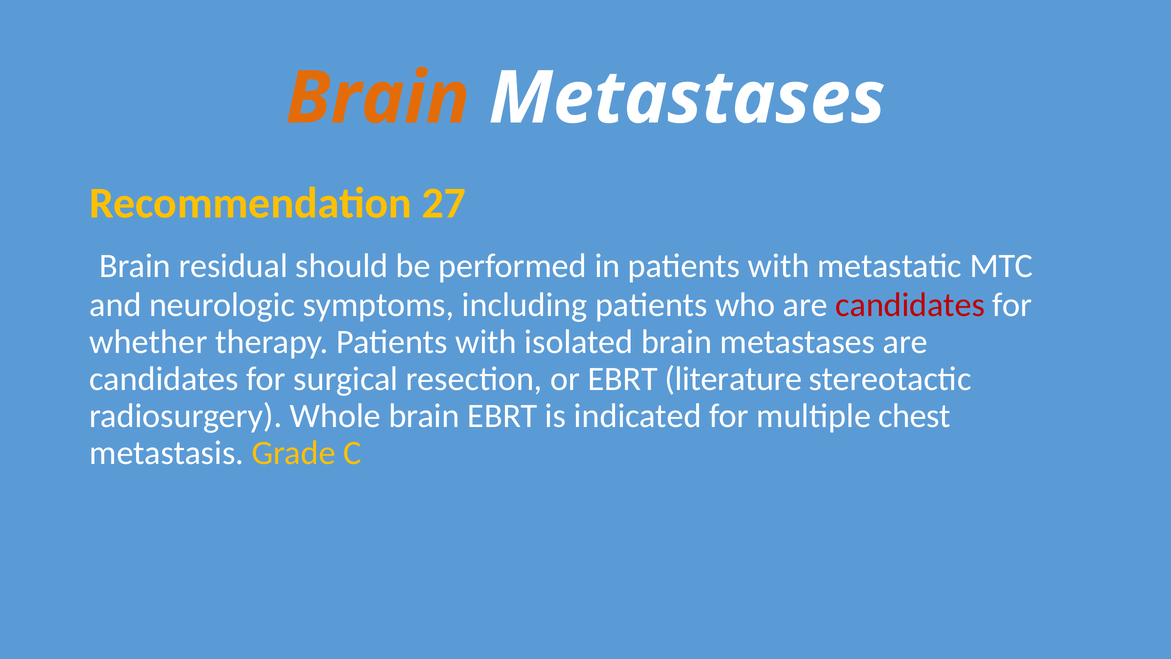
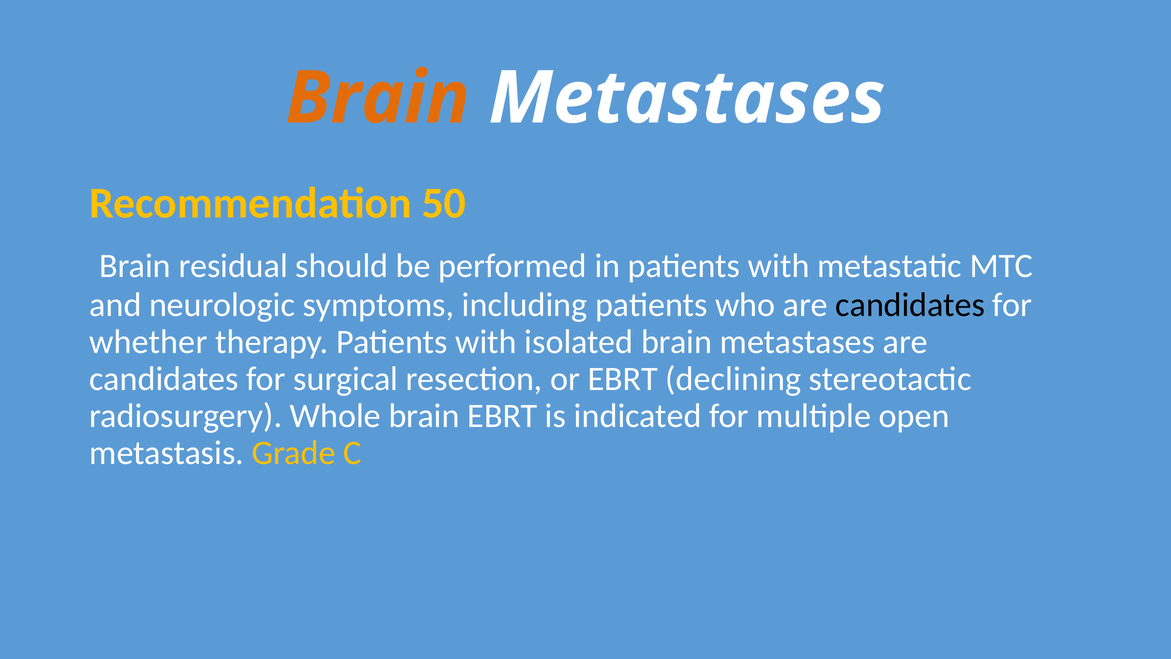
27: 27 -> 50
candidates at (910, 305) colour: red -> black
literature: literature -> declining
chest: chest -> open
